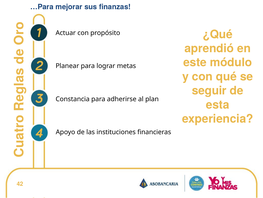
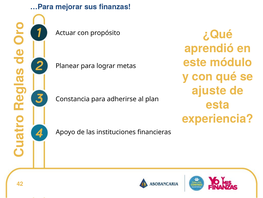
seguir: seguir -> ajuste
